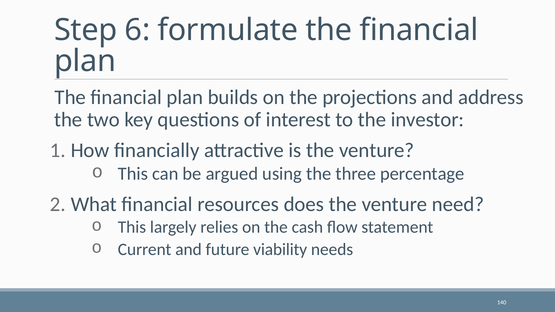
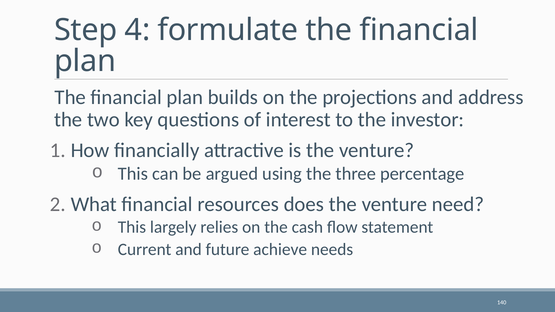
6: 6 -> 4
viability: viability -> achieve
